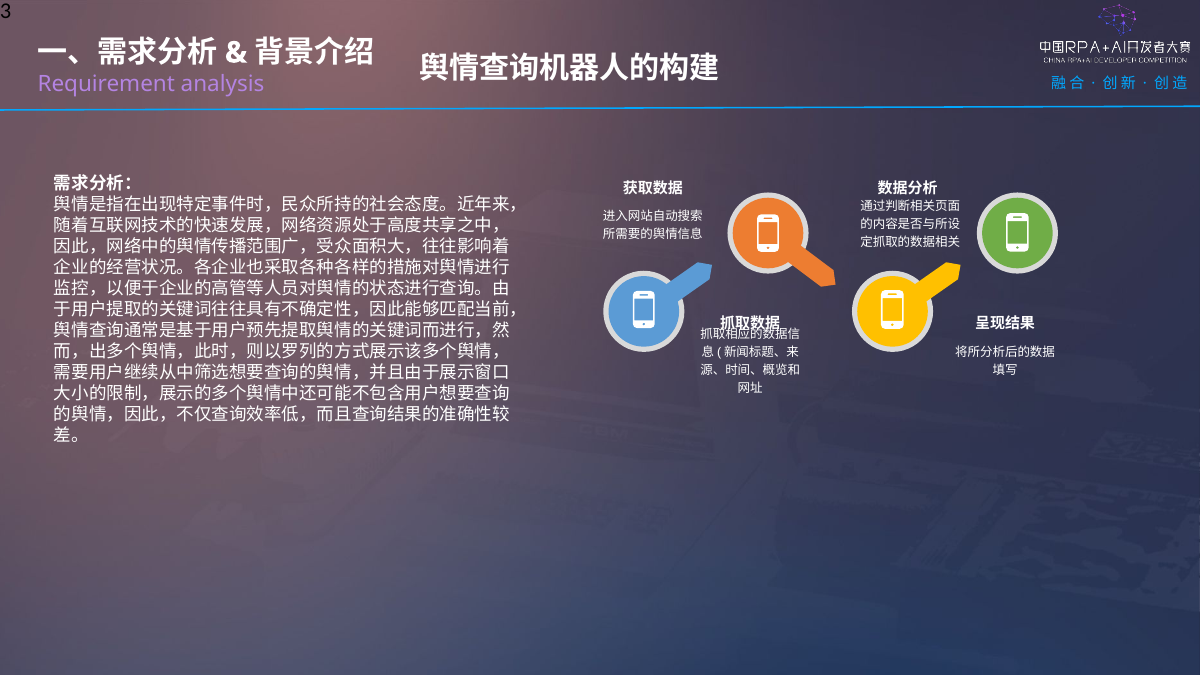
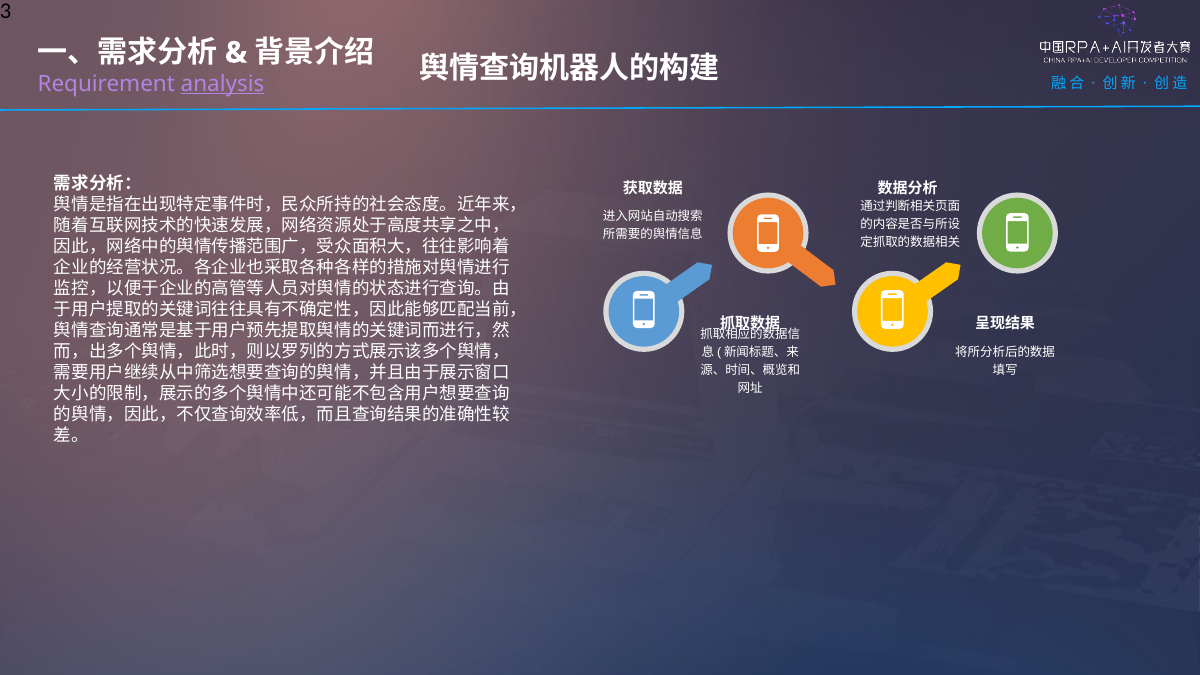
analysis underline: none -> present
